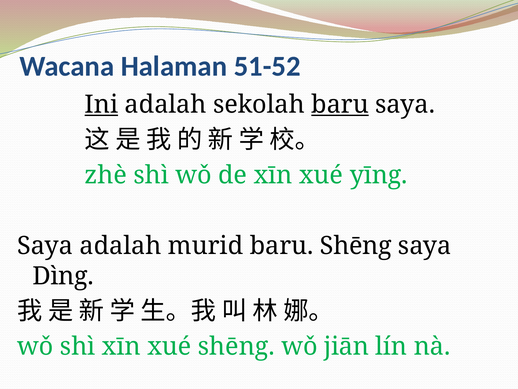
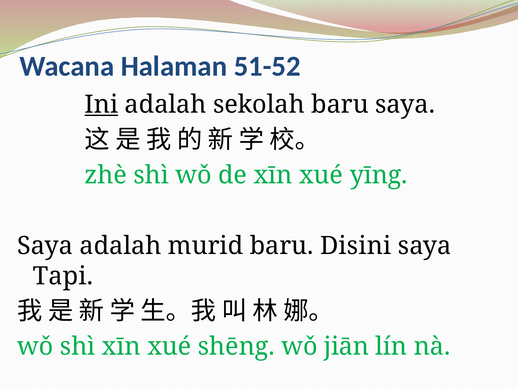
baru at (340, 104) underline: present -> none
baru Shēng: Shēng -> Disini
Dìng: Dìng -> Tapi
